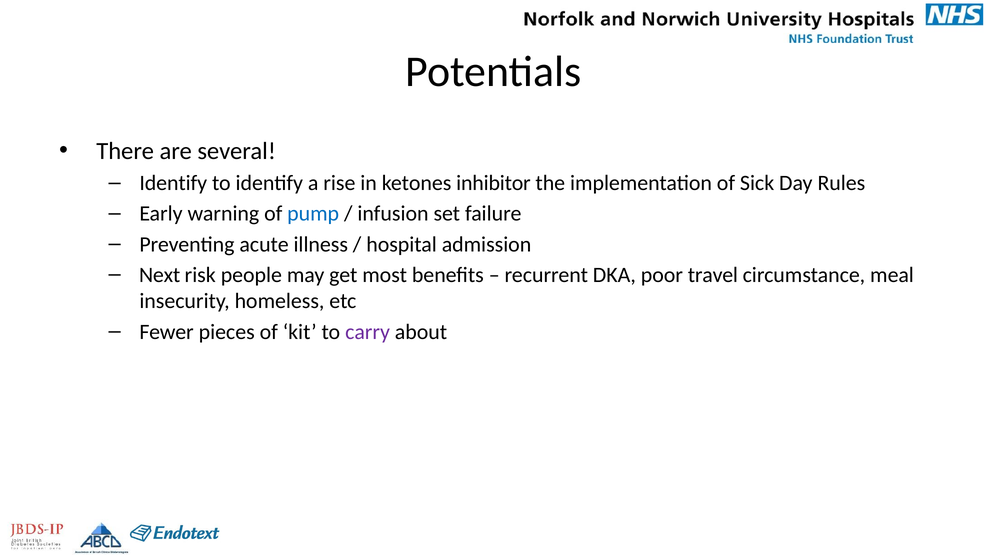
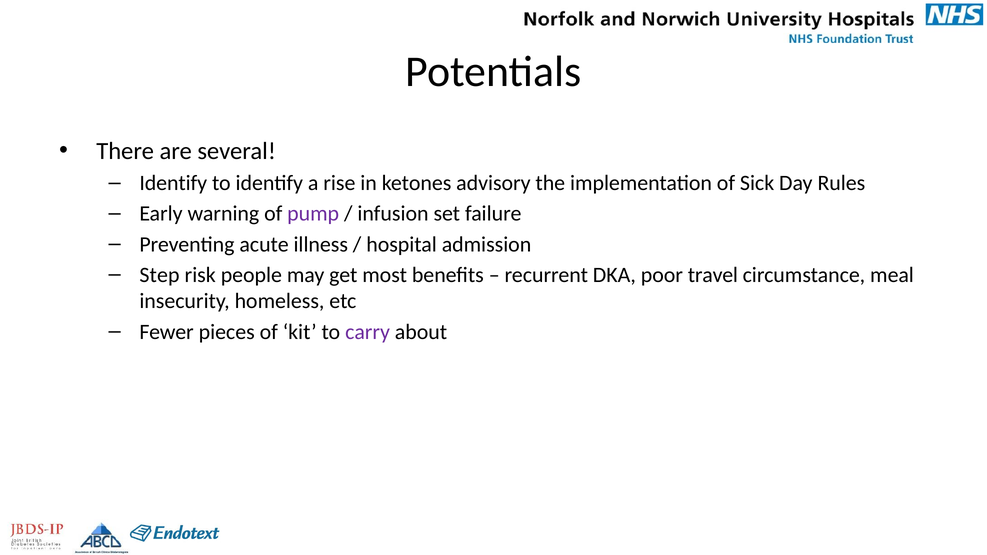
inhibitor: inhibitor -> advisory
pump colour: blue -> purple
Next: Next -> Step
